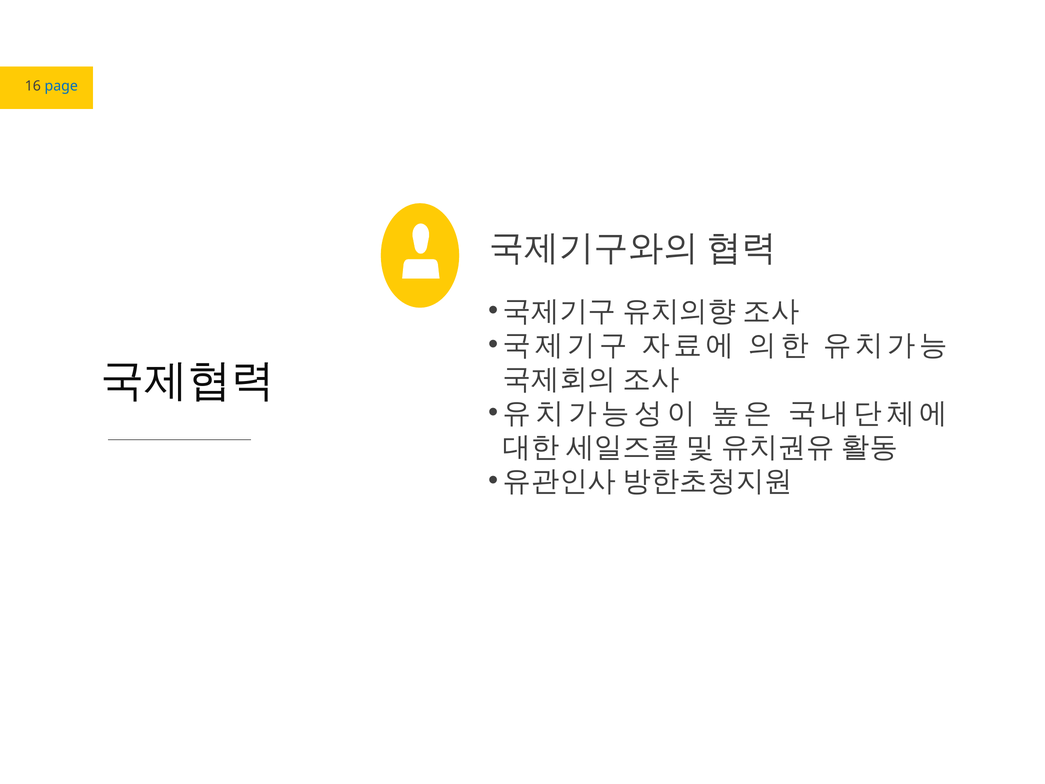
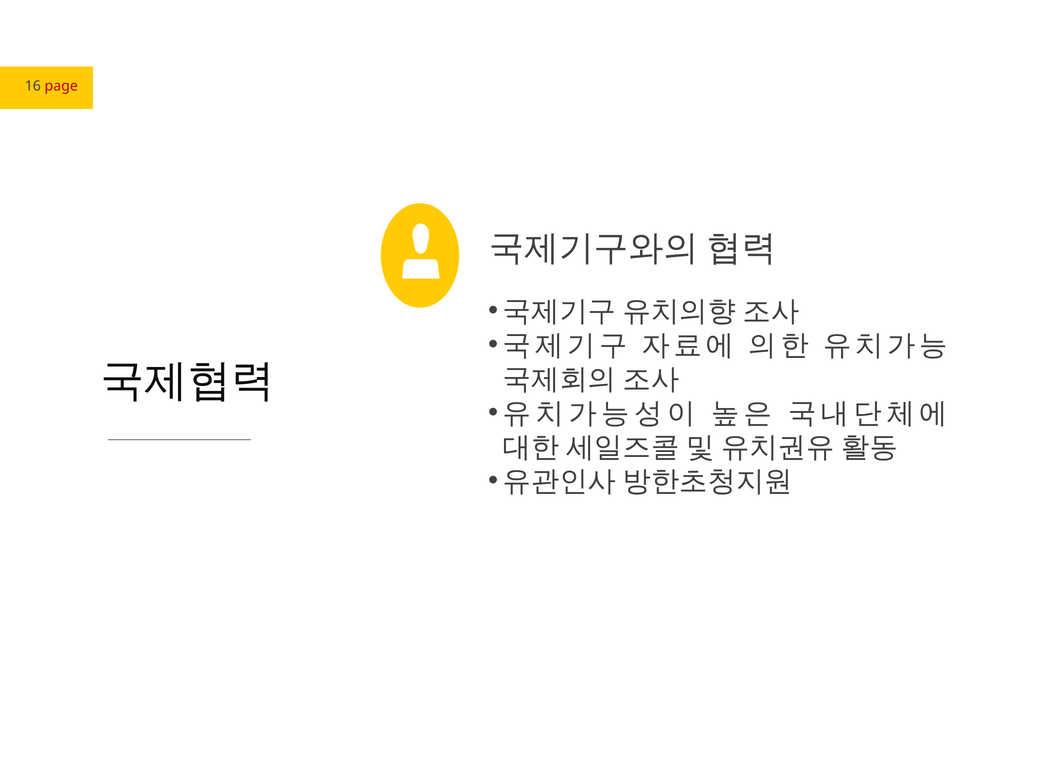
page colour: blue -> red
